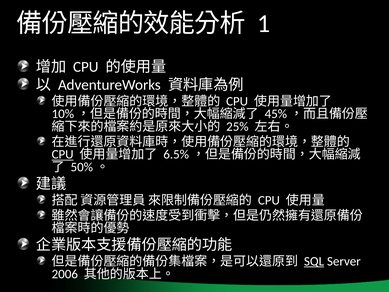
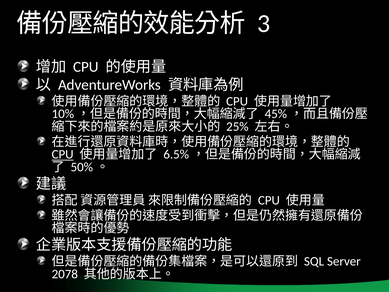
1: 1 -> 3
SQL underline: present -> none
2006: 2006 -> 2078
